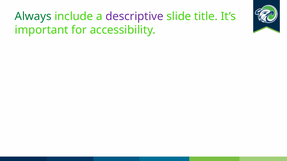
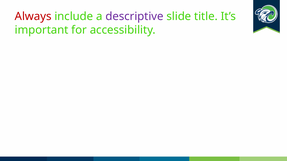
Always colour: green -> red
